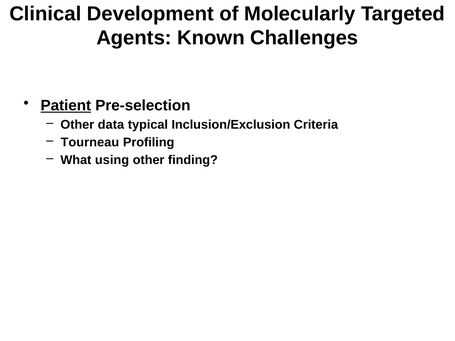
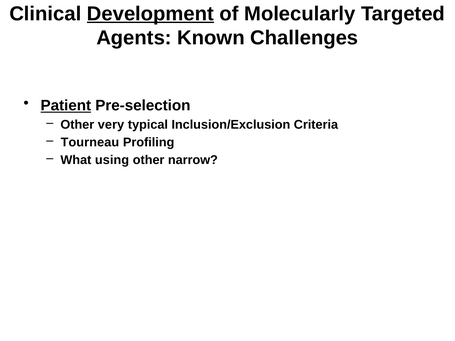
Development underline: none -> present
data: data -> very
finding: finding -> narrow
